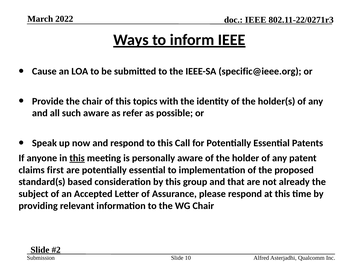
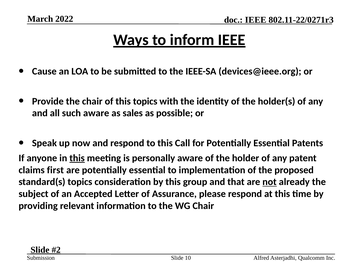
specific@ieee.org: specific@ieee.org -> devices@ieee.org
refer: refer -> sales
standard(s based: based -> topics
not underline: none -> present
